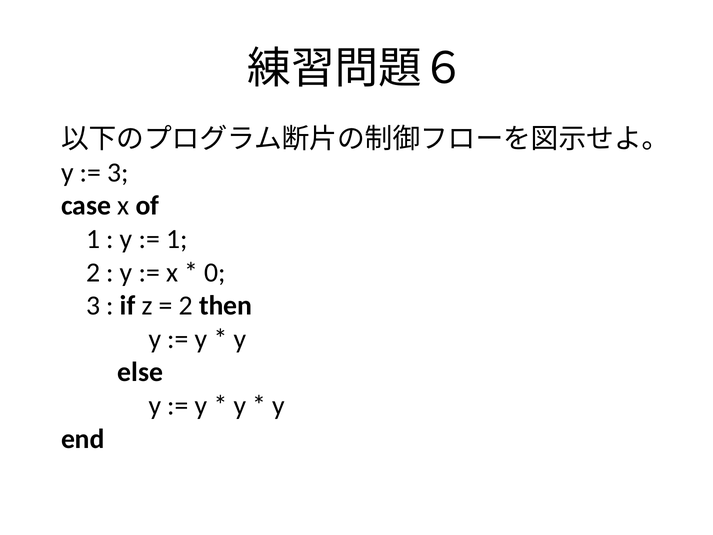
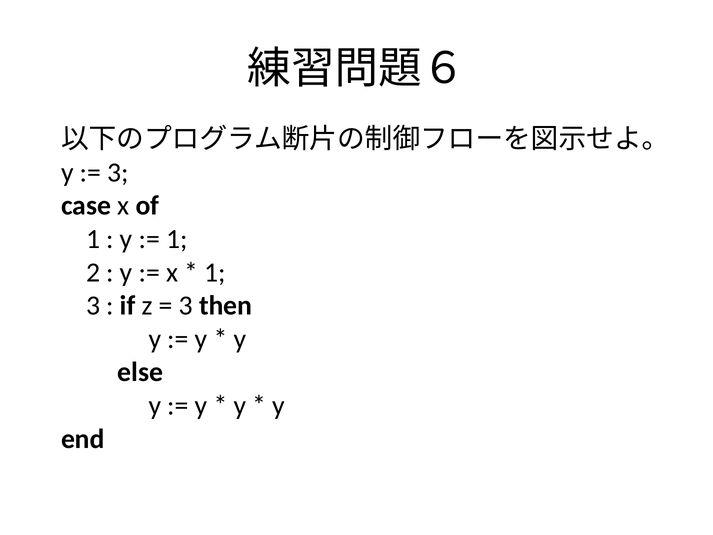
0 at (215, 272): 0 -> 1
2 at (186, 306): 2 -> 3
